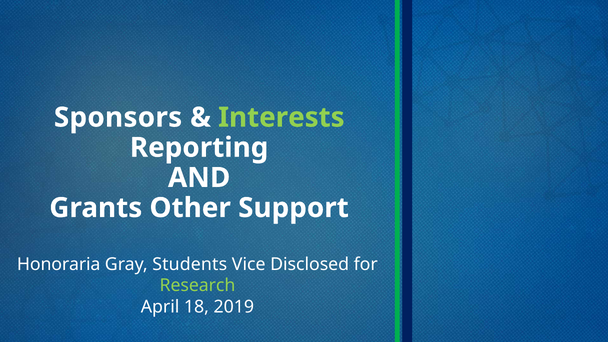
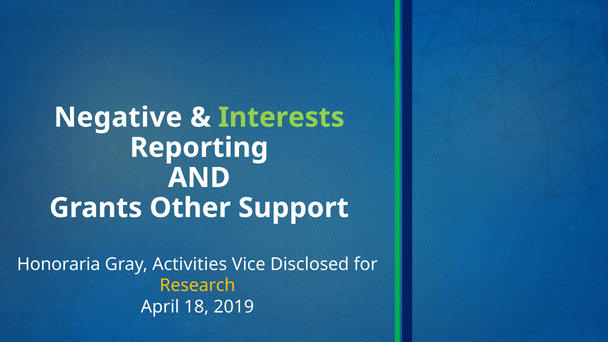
Sponsors: Sponsors -> Negative
Students: Students -> Activities
Research colour: light green -> yellow
